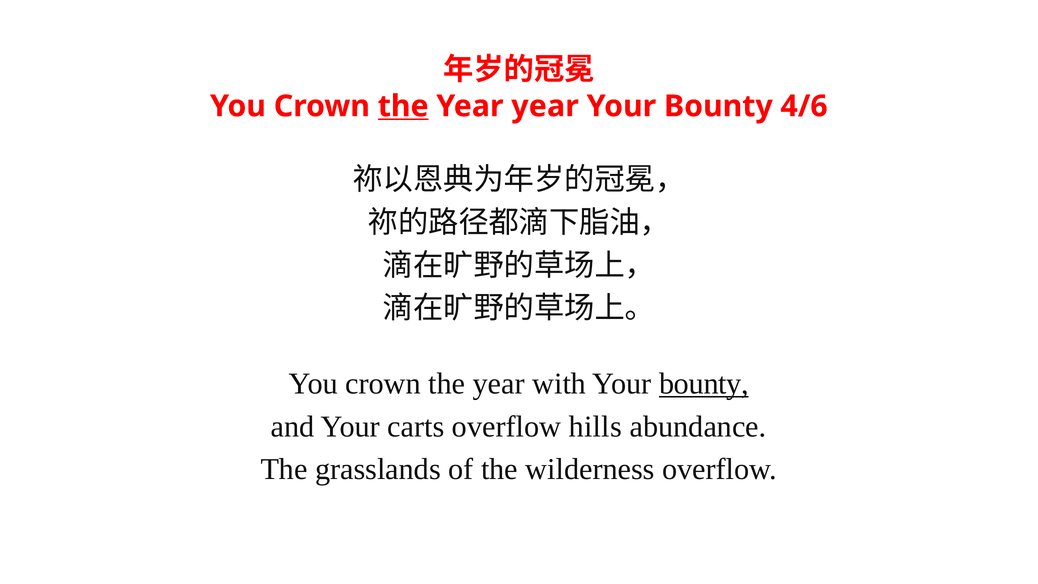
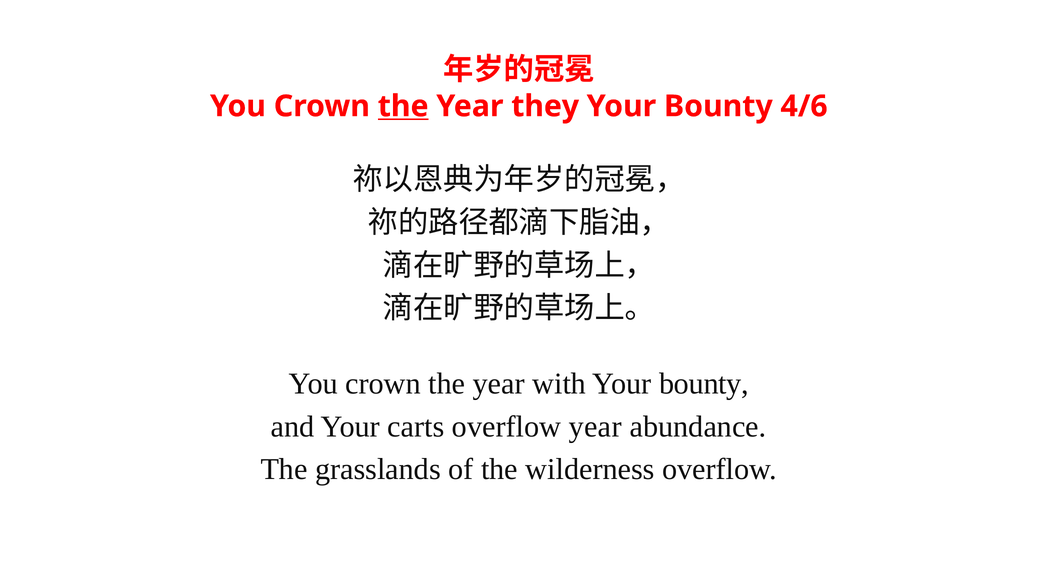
Year year: year -> they
bounty at (704, 384) underline: present -> none
overflow hills: hills -> year
